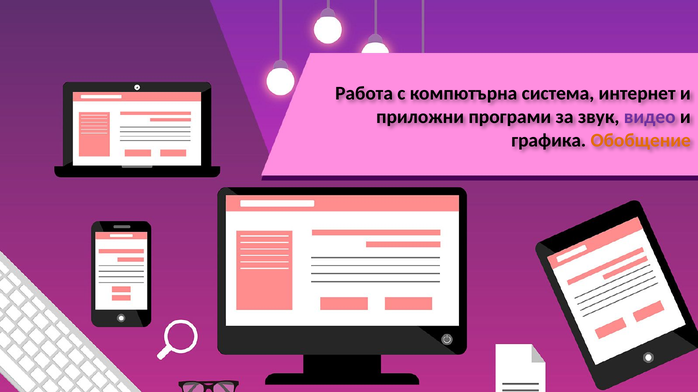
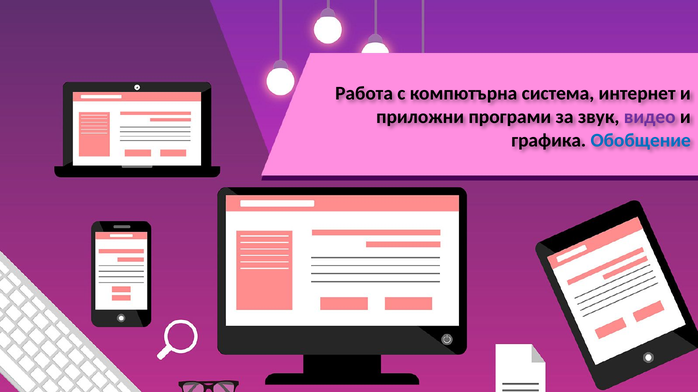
Обобщение colour: orange -> blue
